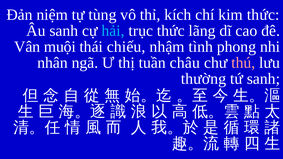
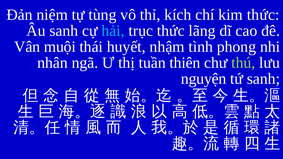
chiếu: chiếu -> huyết
châu: châu -> thiên
thú colour: pink -> light green
thường: thường -> nguyện
